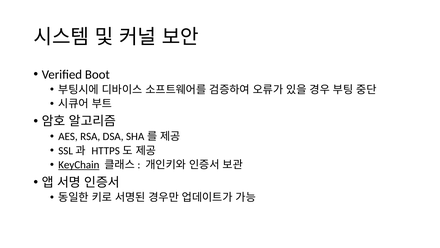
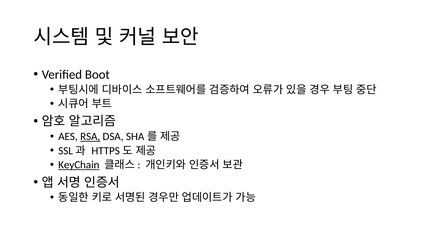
RSA underline: none -> present
